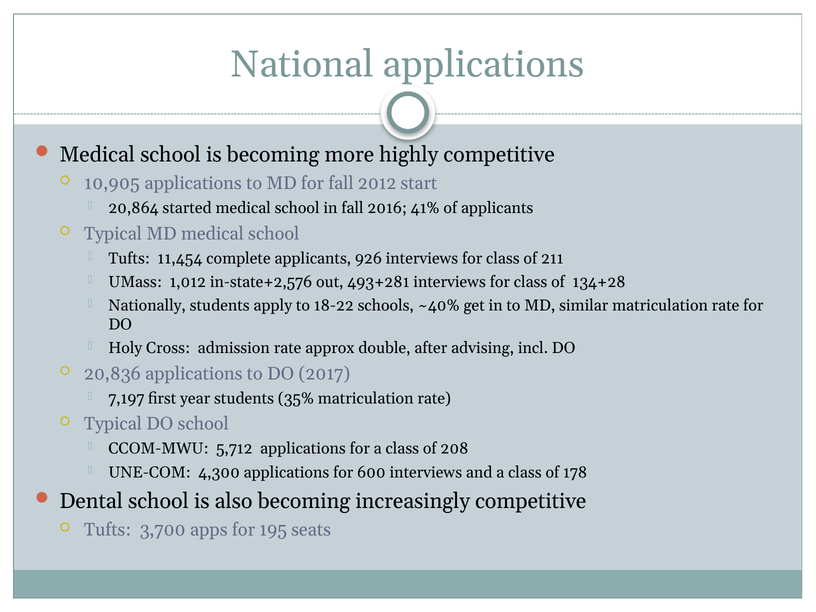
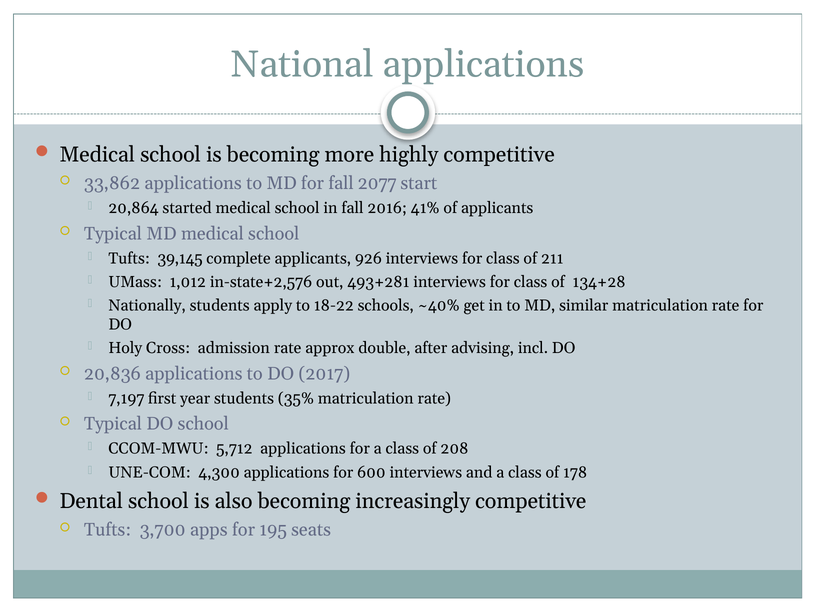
10,905: 10,905 -> 33,862
2012: 2012 -> 2077
11,454: 11,454 -> 39,145
